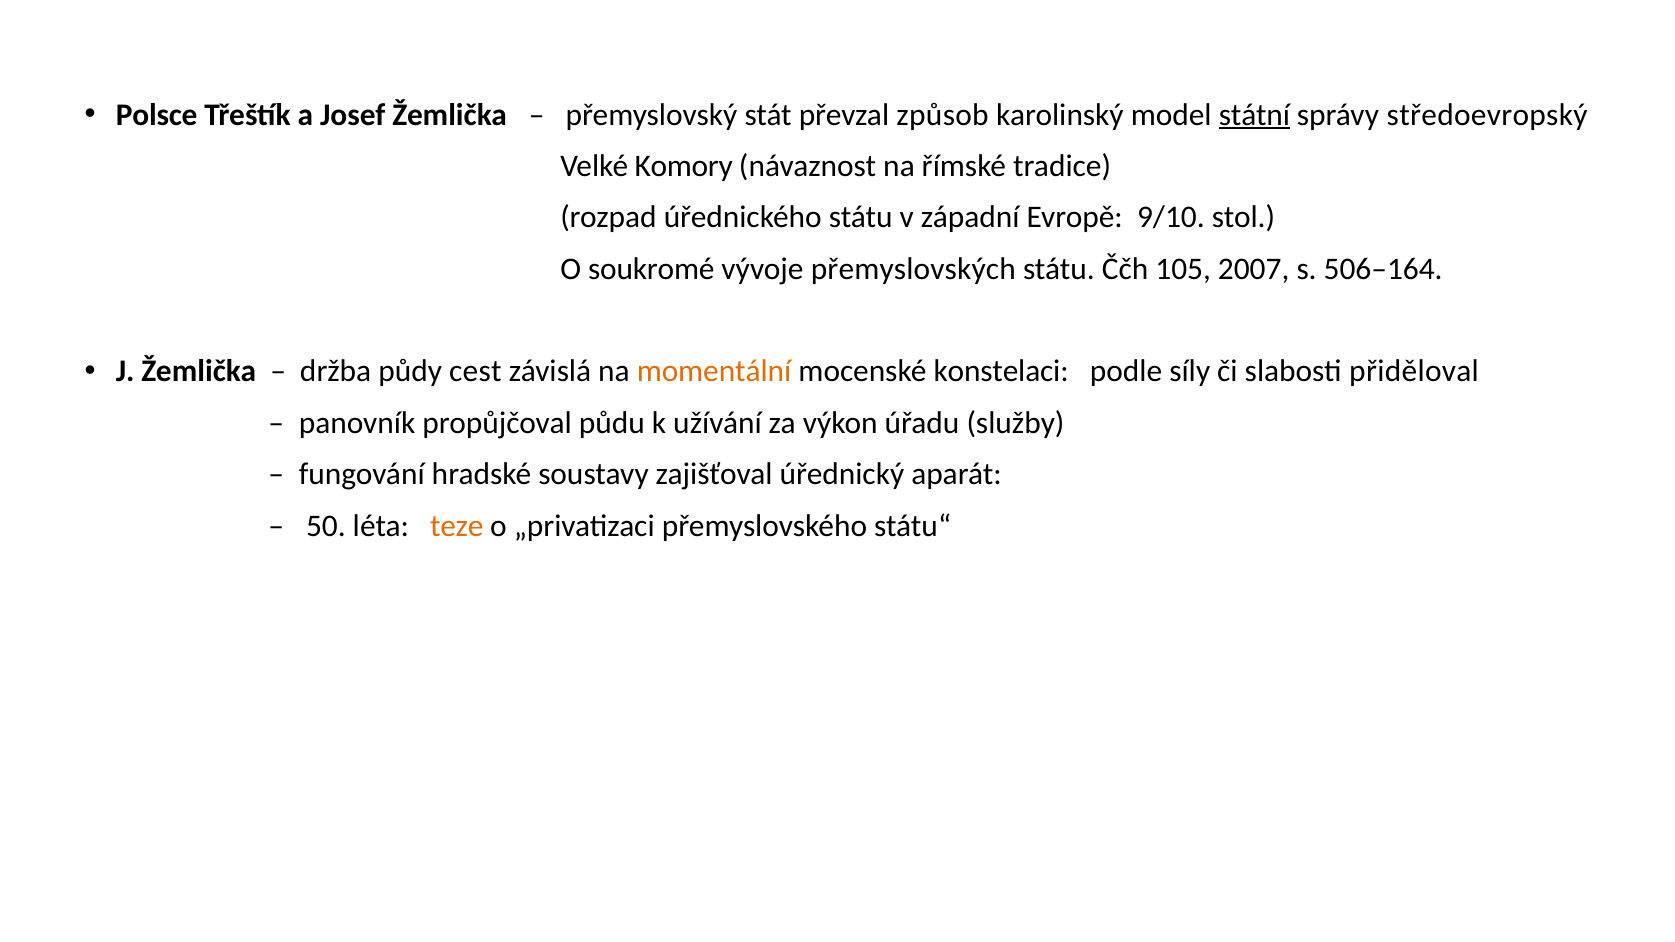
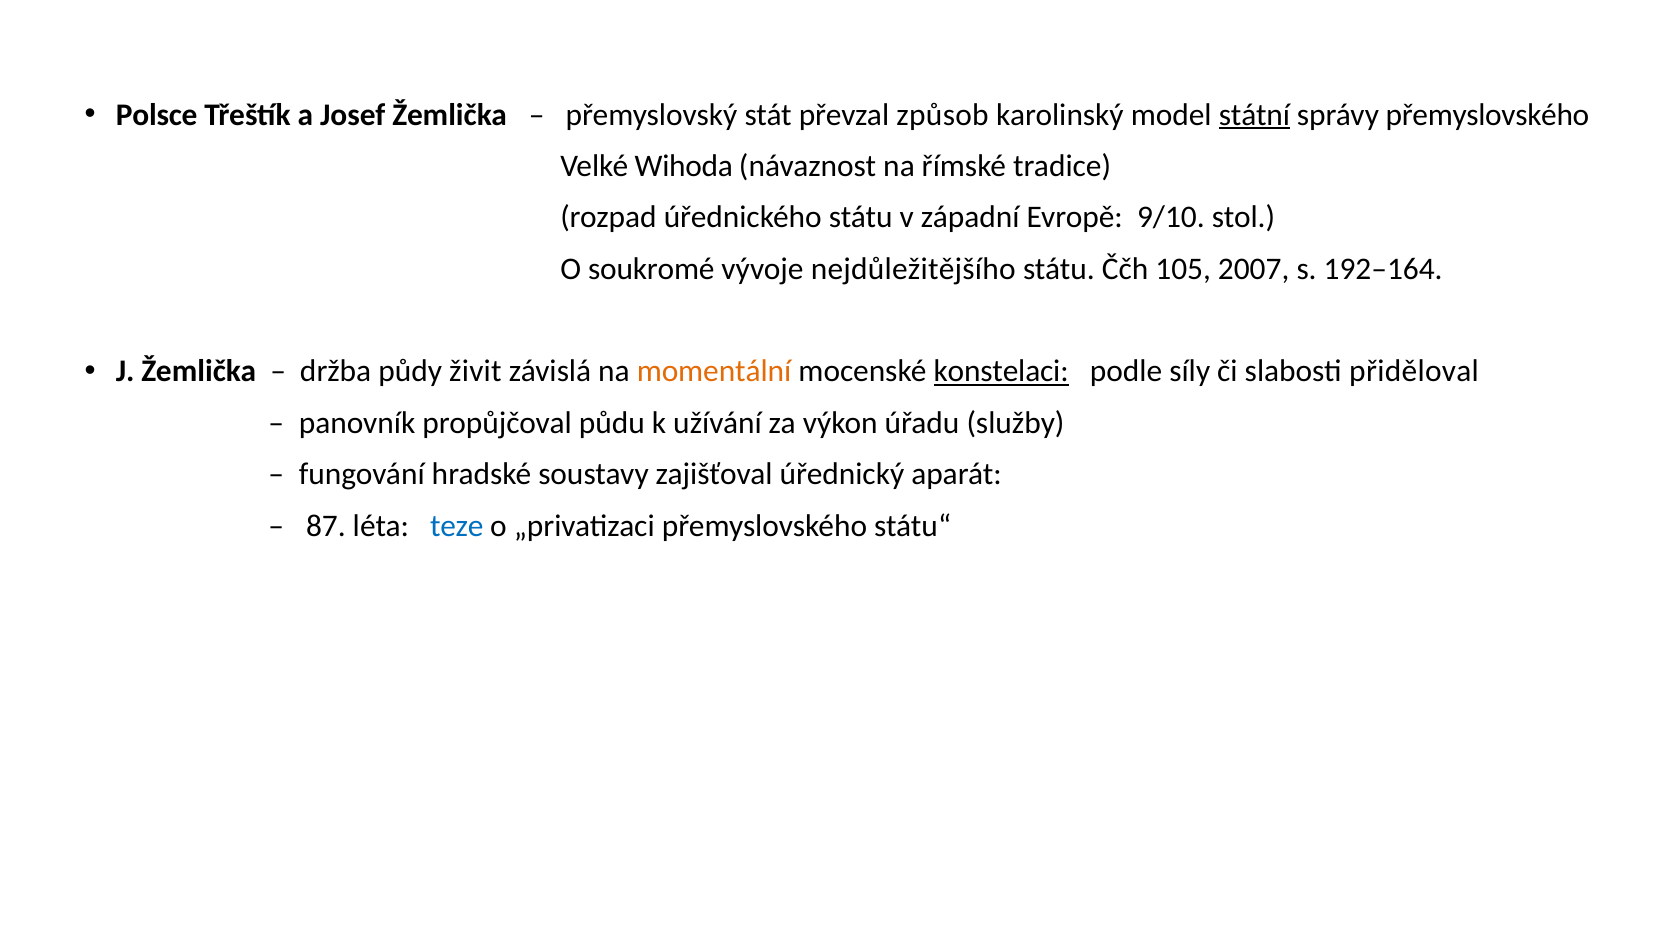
správy středoevropský: středoevropský -> přemyslovského
Komory: Komory -> Wihoda
přemyslovských: přemyslovských -> nejdůležitějšího
506–164: 506–164 -> 192–164
cest: cest -> živit
konstelaci underline: none -> present
50: 50 -> 87
teze colour: orange -> blue
